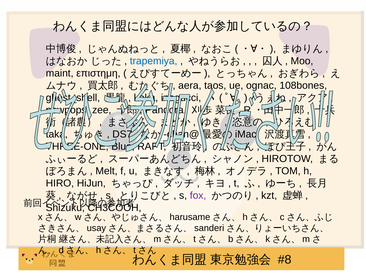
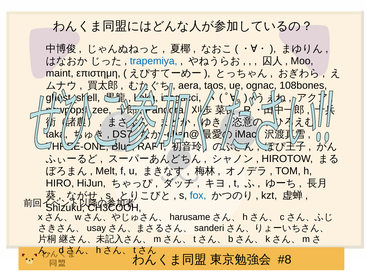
fox colour: purple -> blue
